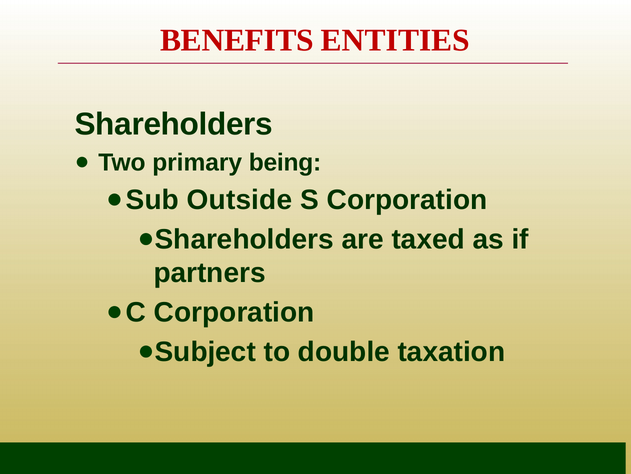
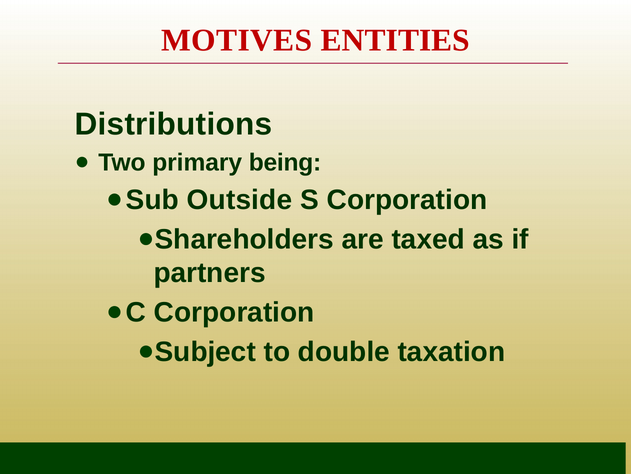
BENEFITS: BENEFITS -> MOTIVES
Shareholders: Shareholders -> Distributions
